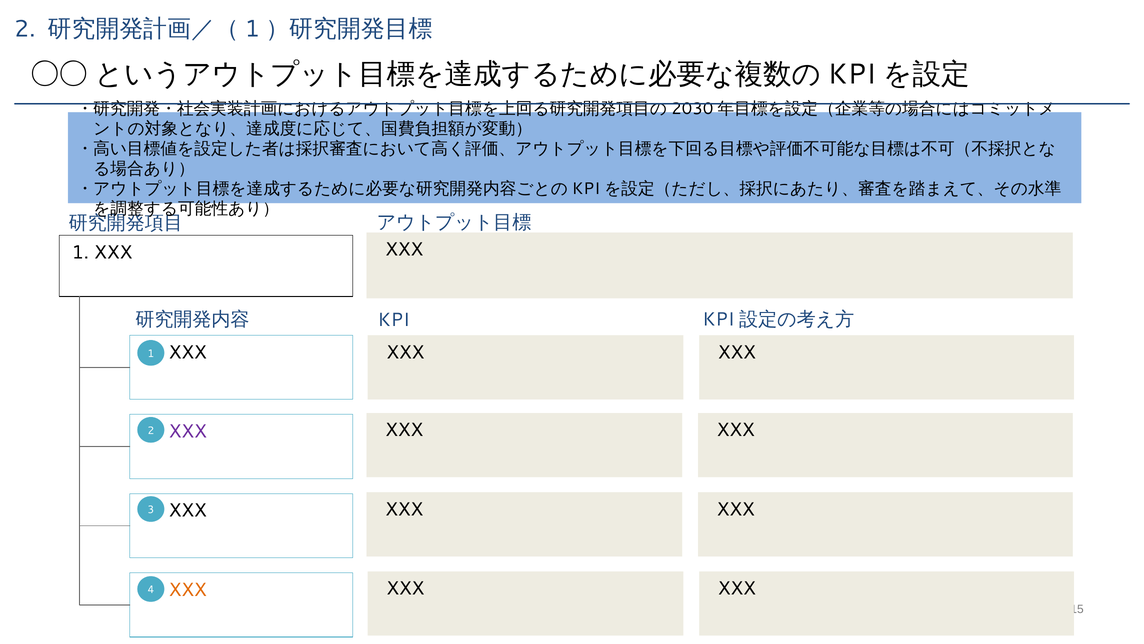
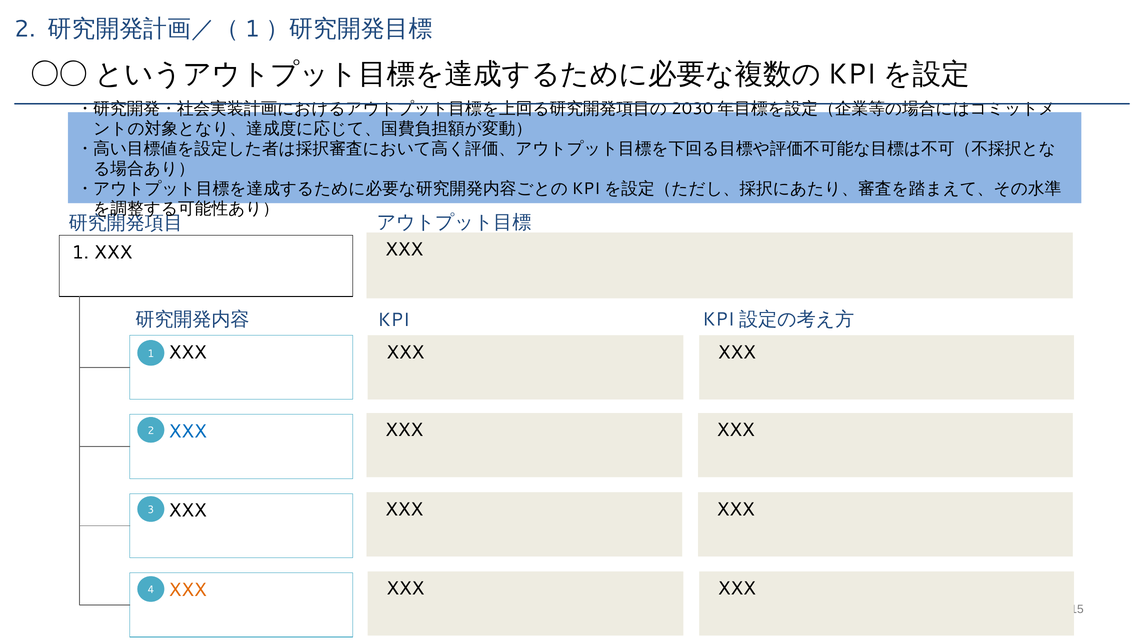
XXX at (188, 431) colour: purple -> blue
